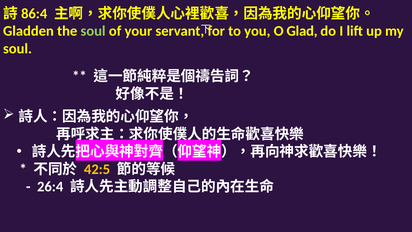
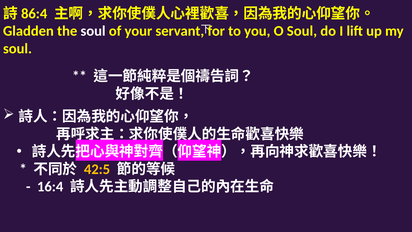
soul at (93, 31) colour: light green -> white
O Glad: Glad -> Soul
26:4: 26:4 -> 16:4
